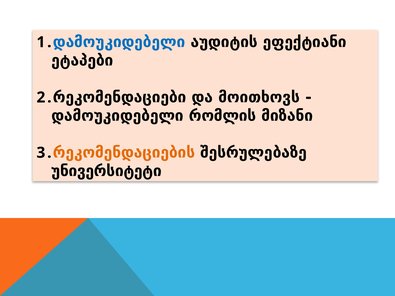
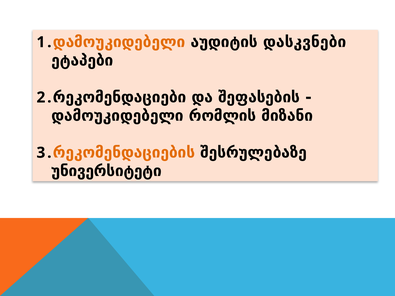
დამოუკიდებელი at (119, 42) colour: blue -> orange
ეფექტიანი: ეფექტიანი -> დასკვნები
მოითხოვს: მოითხოვს -> შეფასების
